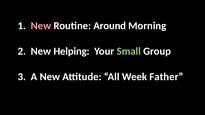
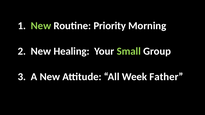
New at (41, 26) colour: pink -> light green
Around: Around -> Priority
Helping: Helping -> Healing
